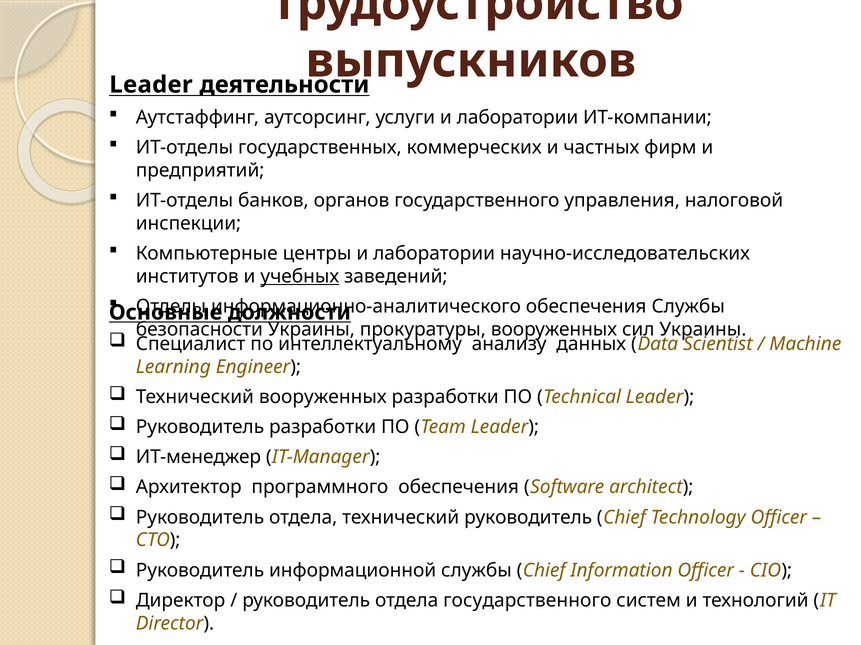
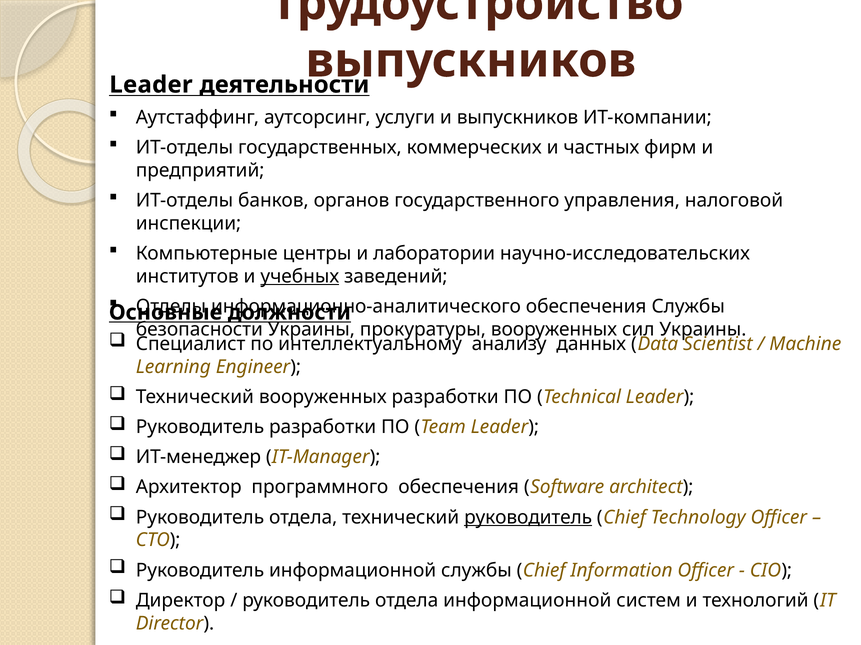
услуги и лаборатории: лаборатории -> выпускников
руководитель at (528, 518) underline: none -> present
отдела государственного: государственного -> информационной
